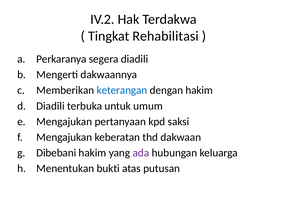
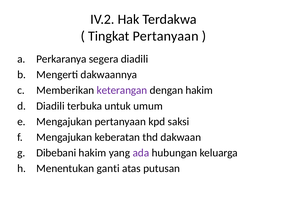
Tingkat Rehabilitasi: Rehabilitasi -> Pertanyaan
keterangan colour: blue -> purple
bukti: bukti -> ganti
